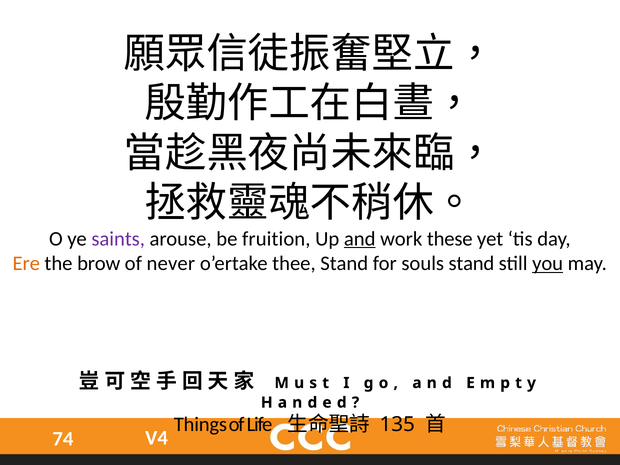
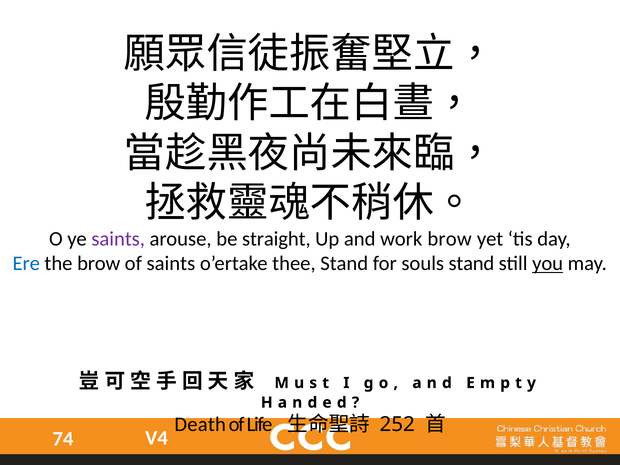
fruition: fruition -> straight
and underline: present -> none
work these: these -> brow
Ere colour: orange -> blue
of never: never -> saints
Things: Things -> Death
135: 135 -> 252
